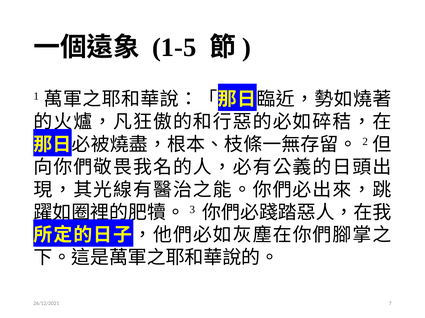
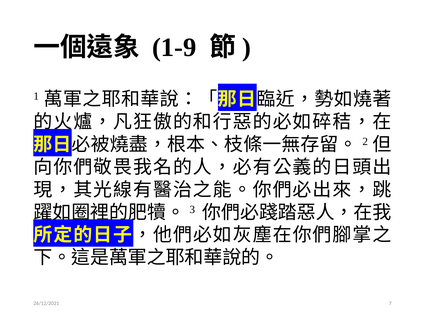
1-5: 1-5 -> 1-9
